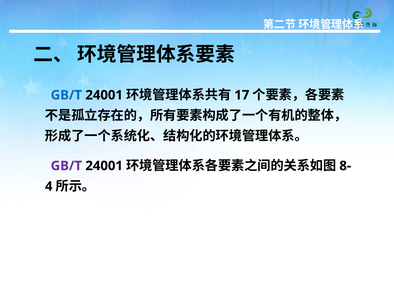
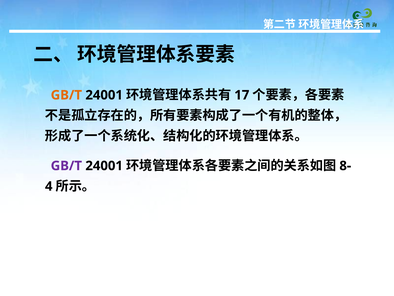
GB/T at (66, 95) colour: blue -> orange
